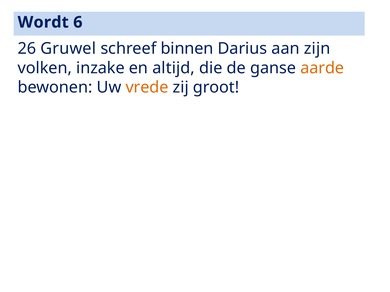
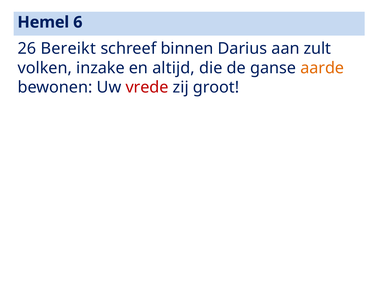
Wordt: Wordt -> Hemel
Gruwel: Gruwel -> Bereikt
zijn: zijn -> zult
vrede colour: orange -> red
